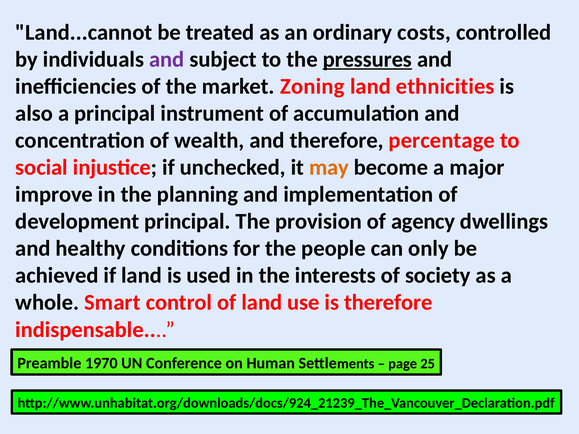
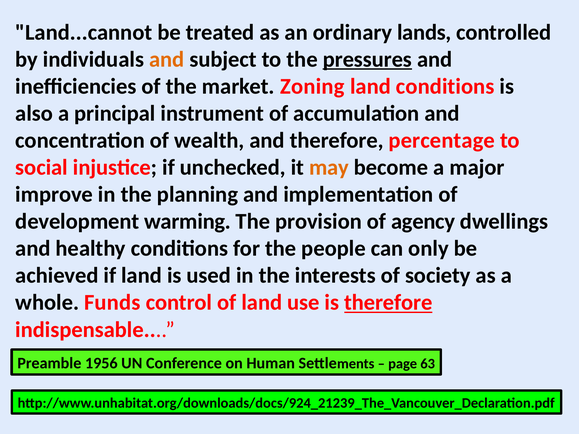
costs: costs -> lands
and at (167, 59) colour: purple -> orange
land ethnicities: ethnicities -> conditions
development principal: principal -> warming
Smart: Smart -> Funds
therefore at (388, 303) underline: none -> present
1970: 1970 -> 1956
25: 25 -> 63
